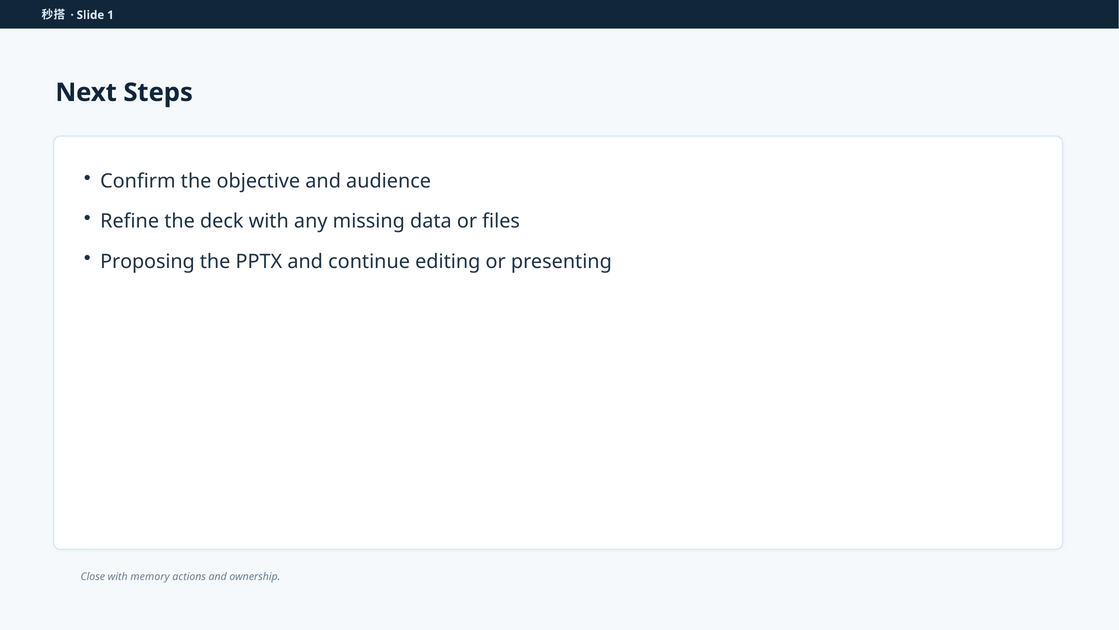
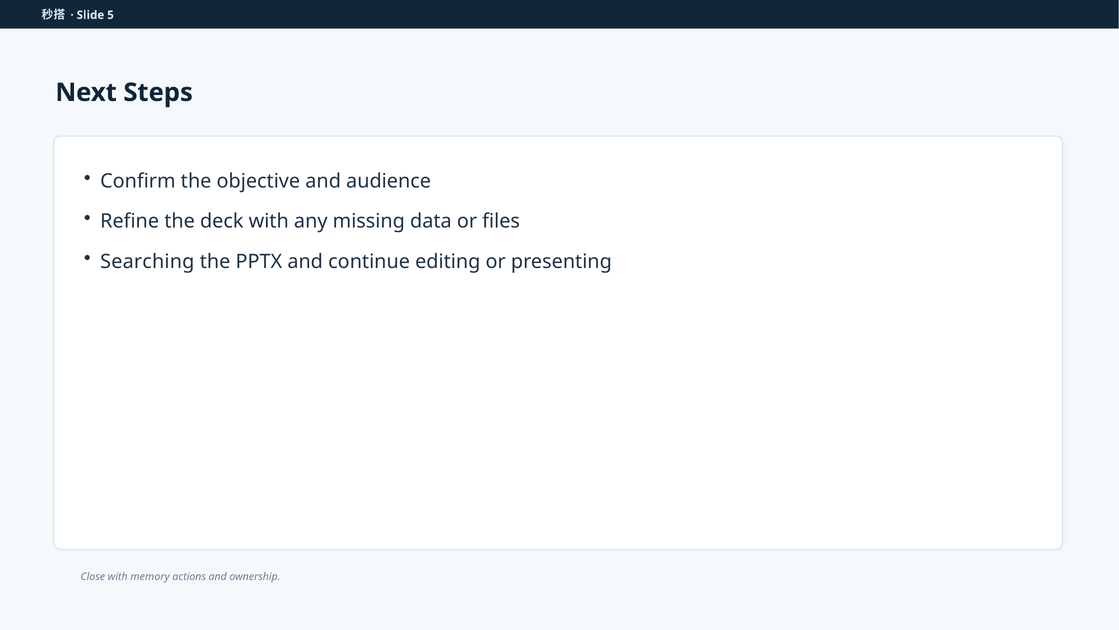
1: 1 -> 5
Proposing: Proposing -> Searching
